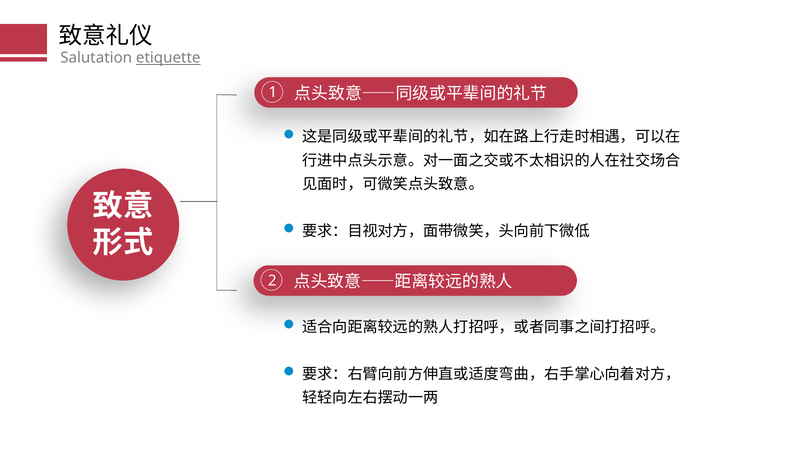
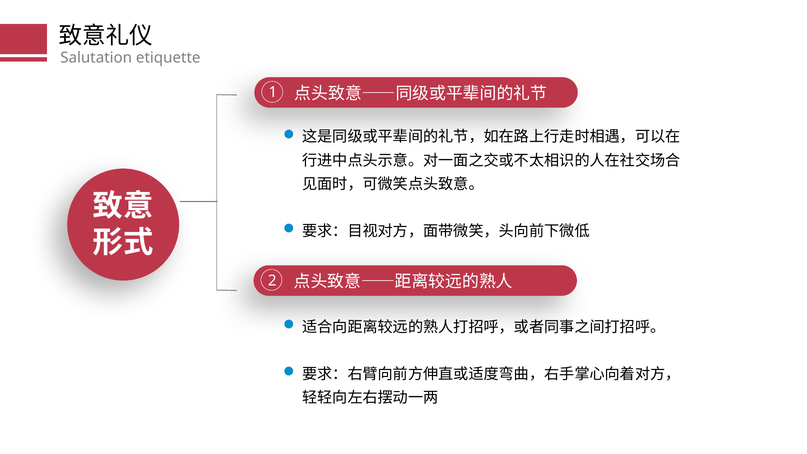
etiquette underline: present -> none
